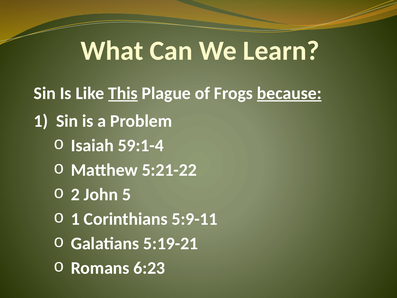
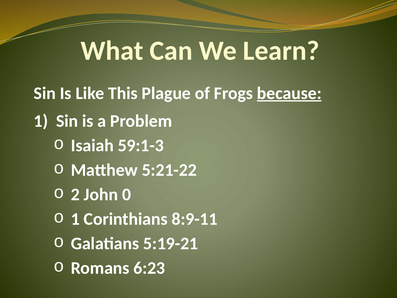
This underline: present -> none
59:1-4: 59:1-4 -> 59:1-3
5: 5 -> 0
5:9-11: 5:9-11 -> 8:9-11
